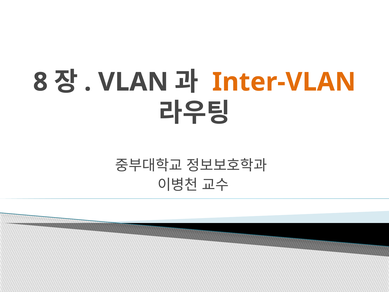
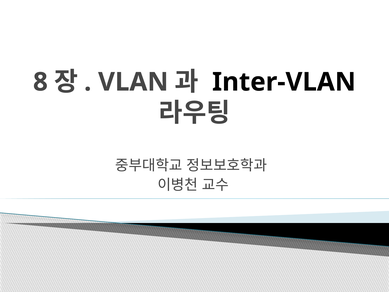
Inter-VLAN colour: orange -> black
